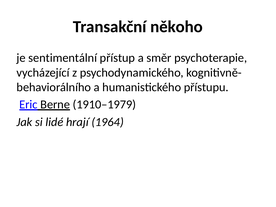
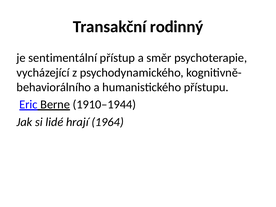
někoho: někoho -> rodinný
1910–1979: 1910–1979 -> 1910–1944
